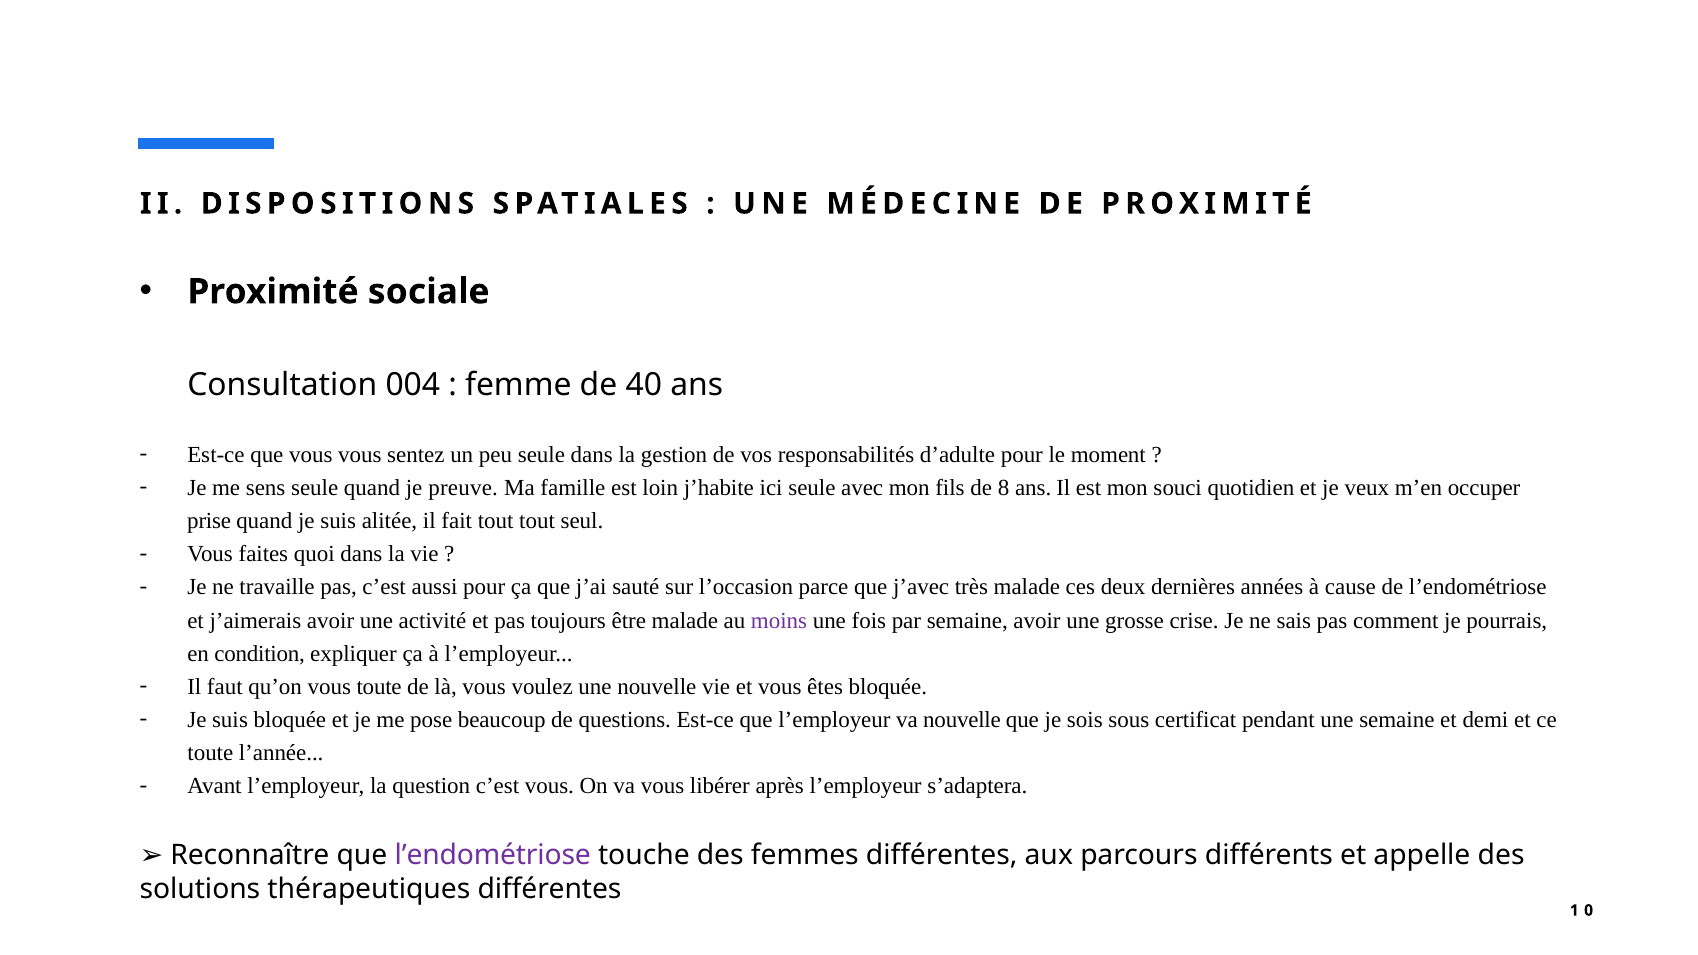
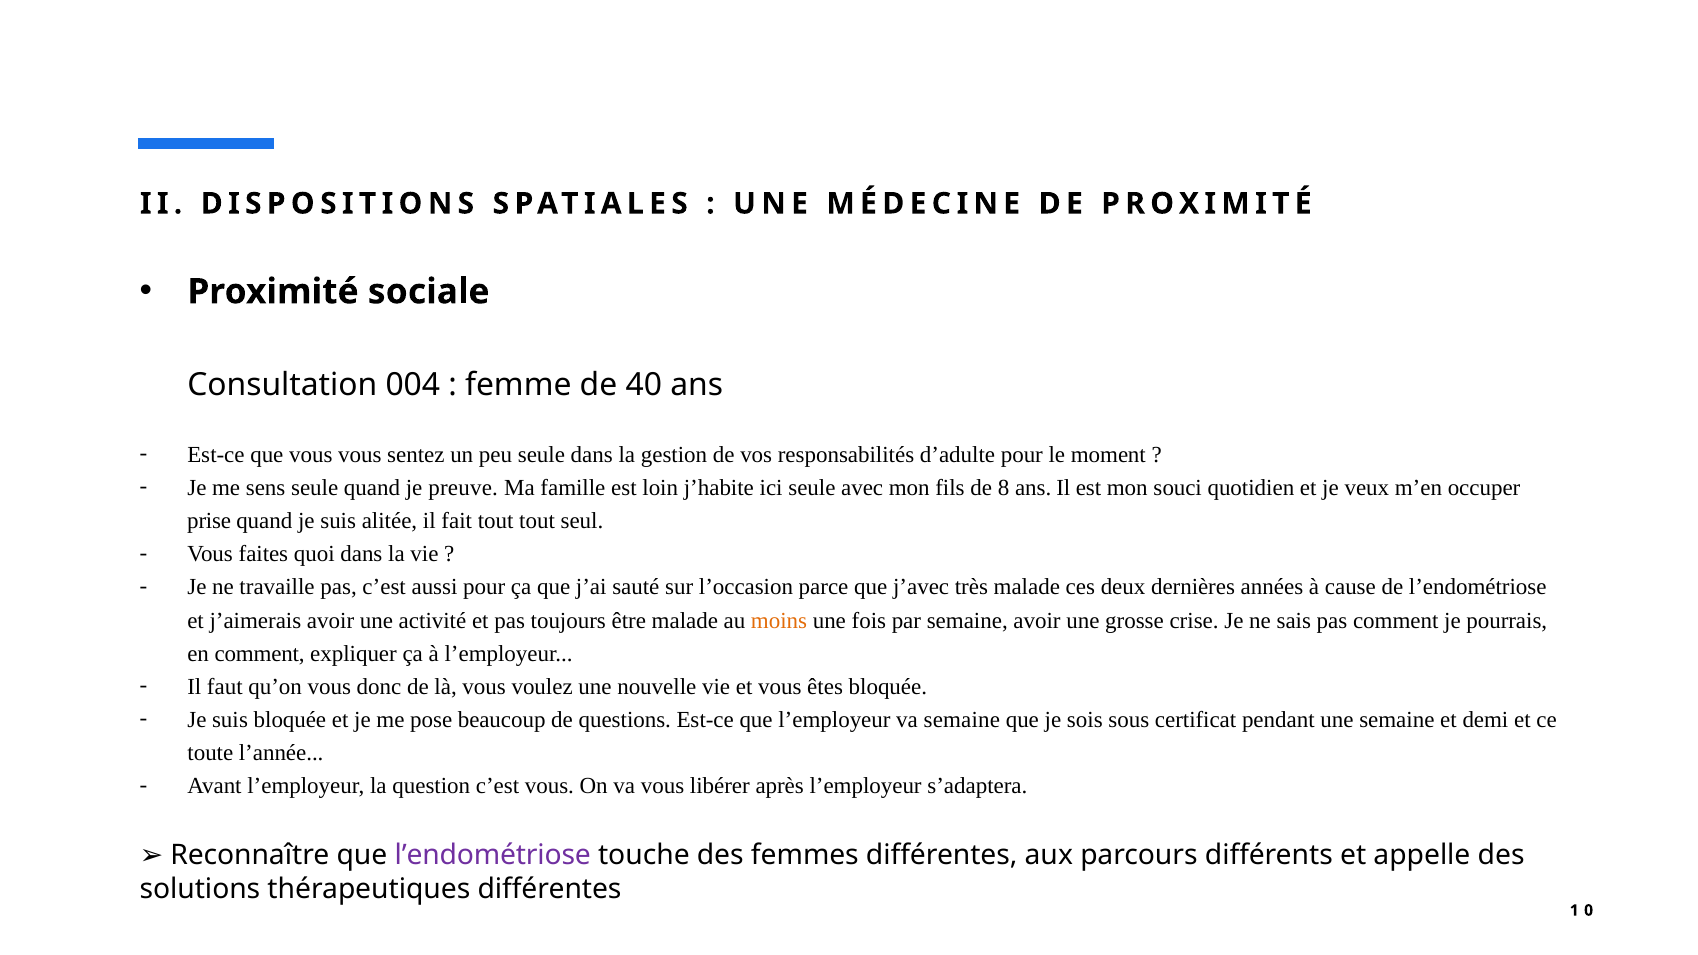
moins colour: purple -> orange
en condition: condition -> comment
vous toute: toute -> donc
va nouvelle: nouvelle -> semaine
